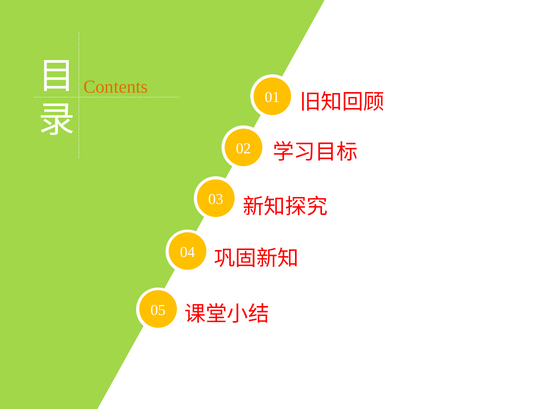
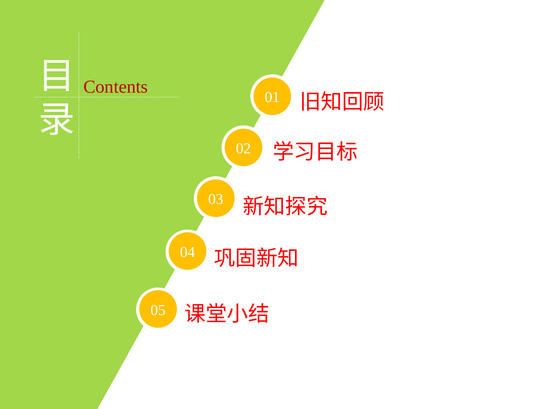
Contents colour: orange -> red
